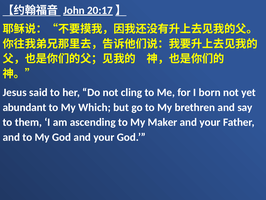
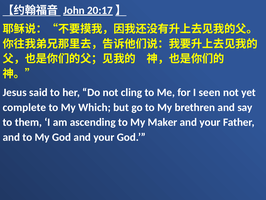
born: born -> seen
abundant: abundant -> complete
